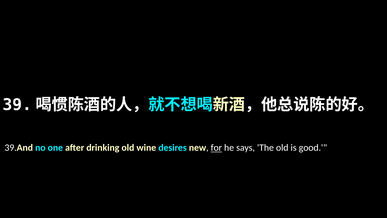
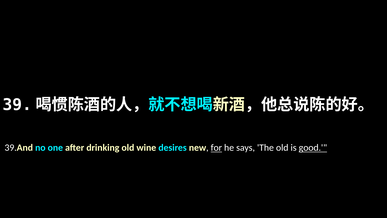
good underline: none -> present
